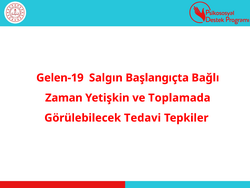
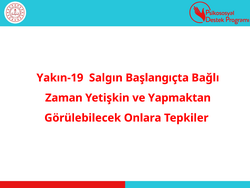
Gelen-19: Gelen-19 -> Yakın-19
Toplamada: Toplamada -> Yapmaktan
Tedavi: Tedavi -> Onlara
